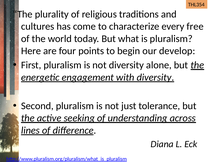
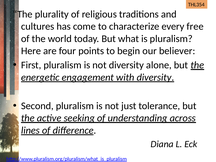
develop: develop -> believer
